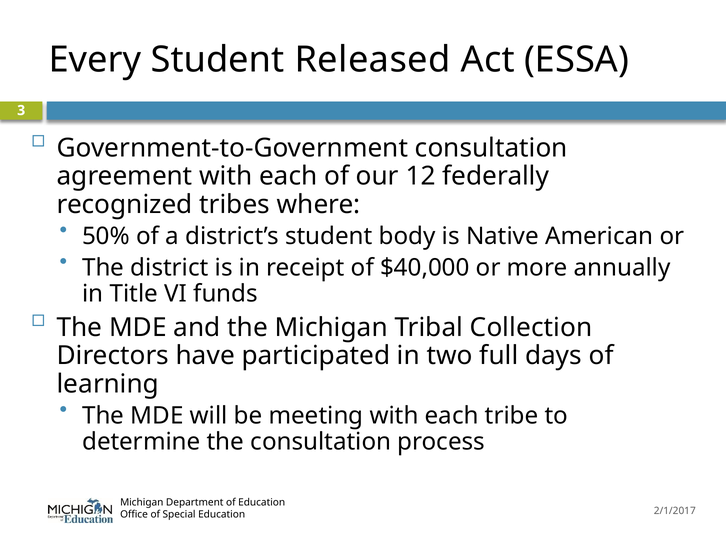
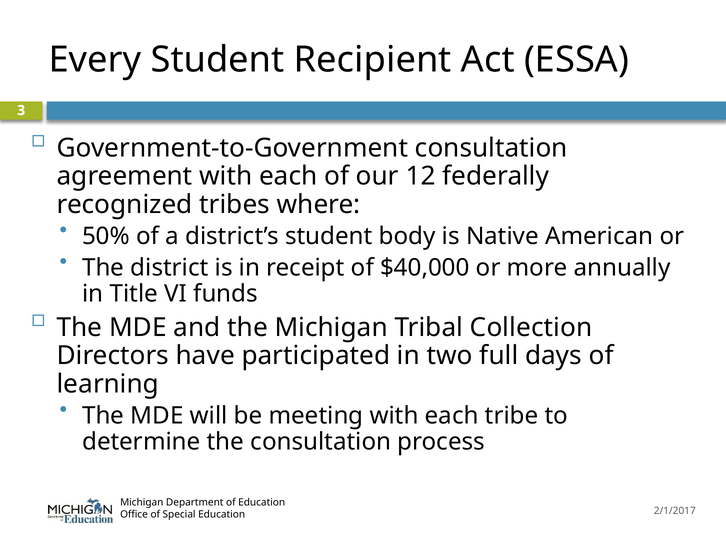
Released: Released -> Recipient
